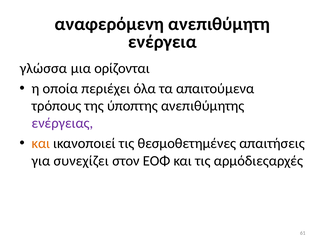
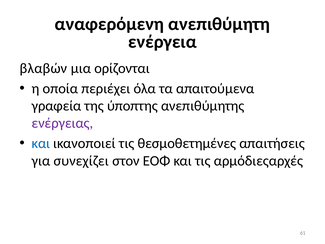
γλώσσα: γλώσσα -> βλαβών
τρόπους: τρόπους -> γραφεία
και at (41, 143) colour: orange -> blue
